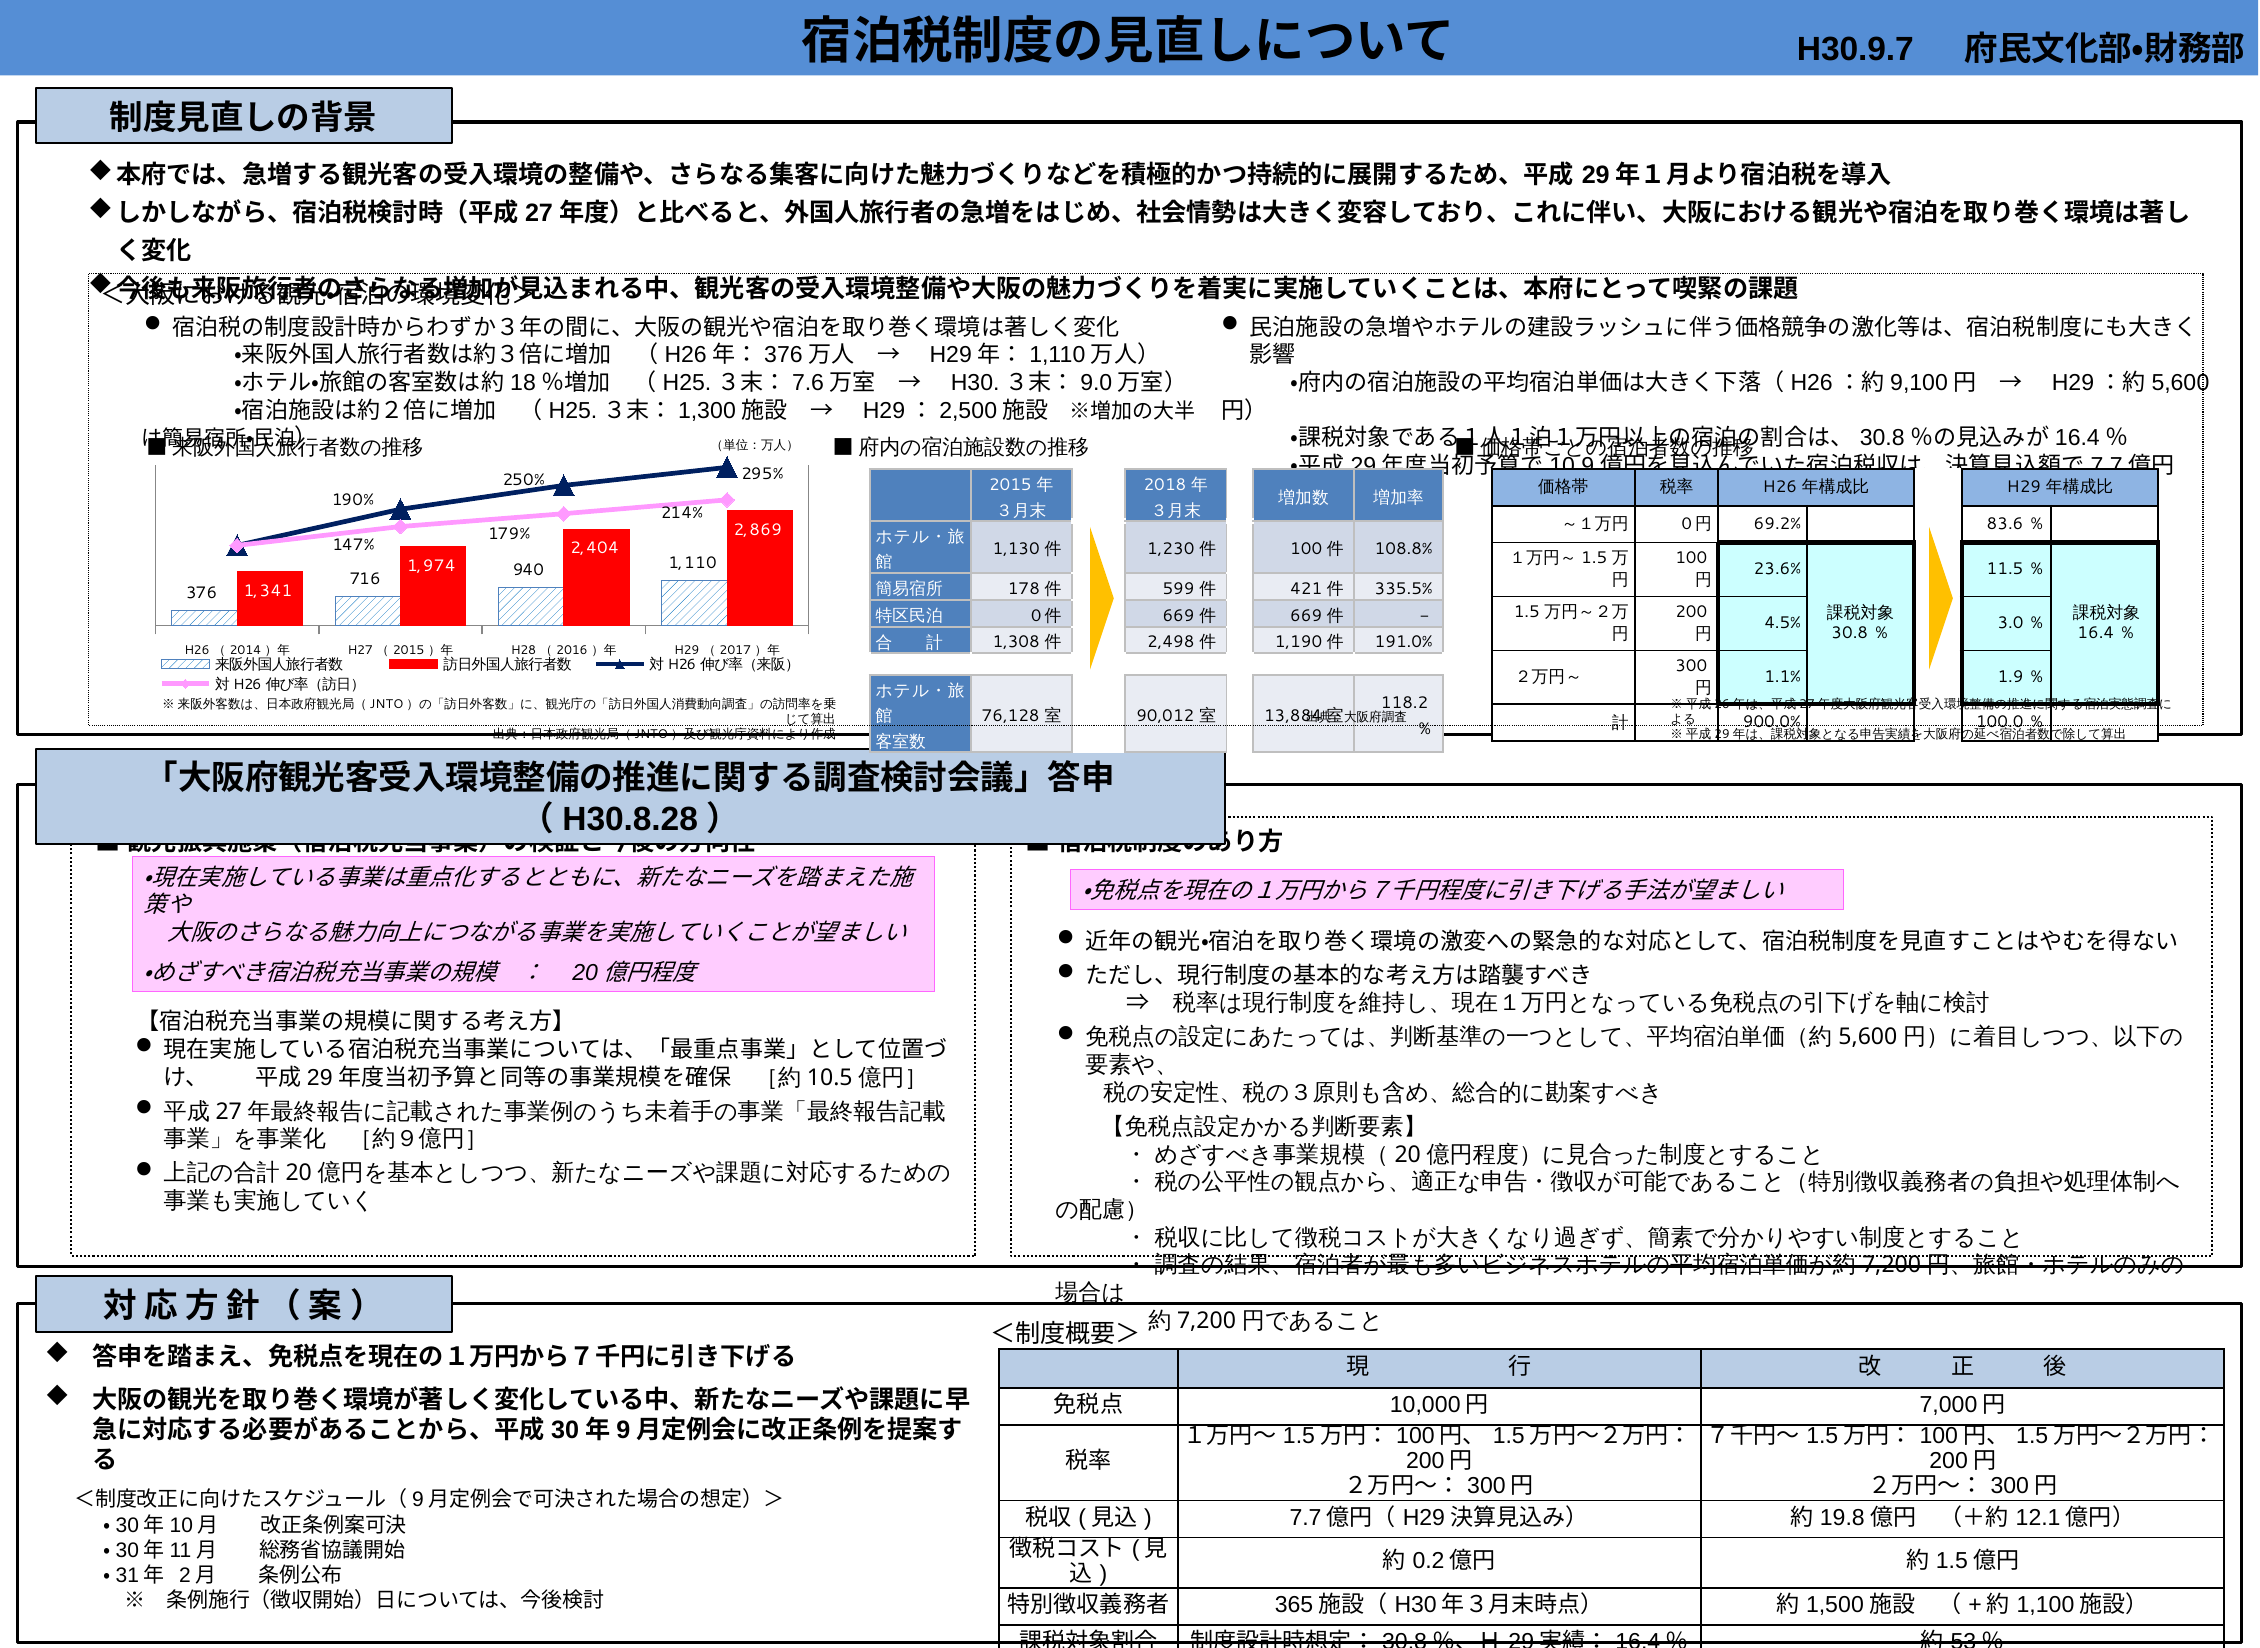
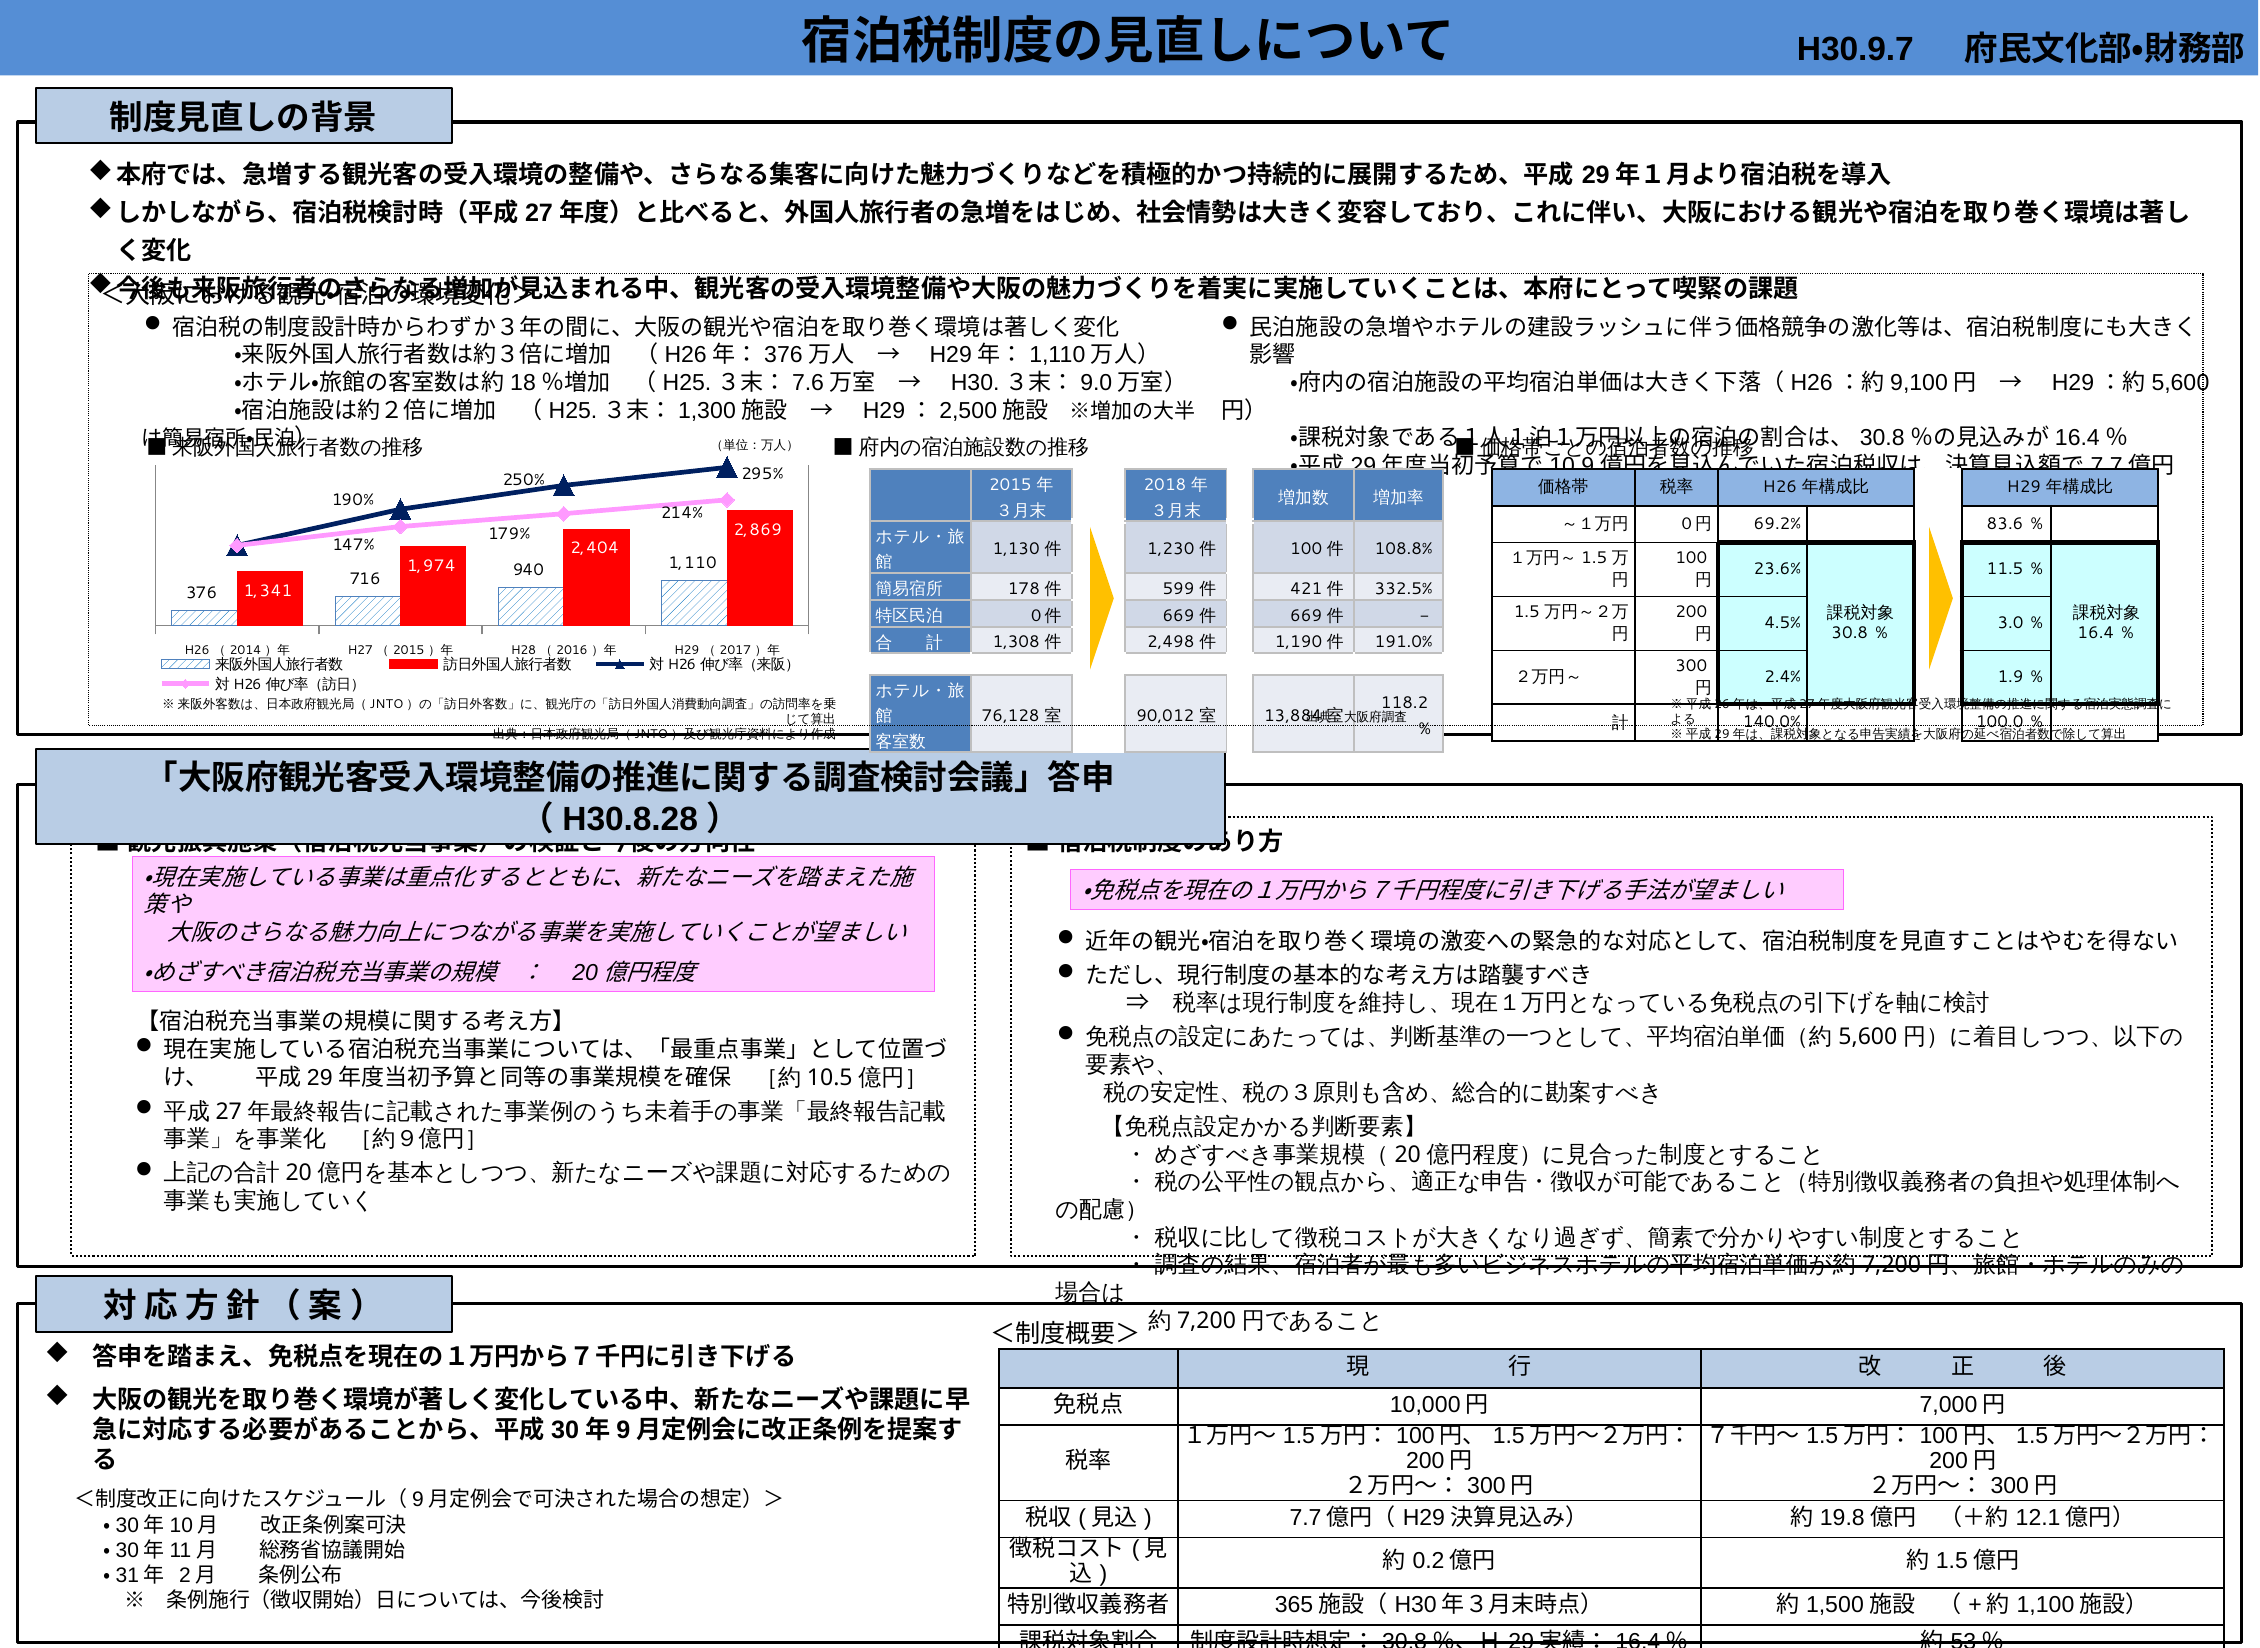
335.5%: 335.5% -> 332.5%
1.1%: 1.1% -> 2.4%
900.0%: 900.0% -> 140.0%
